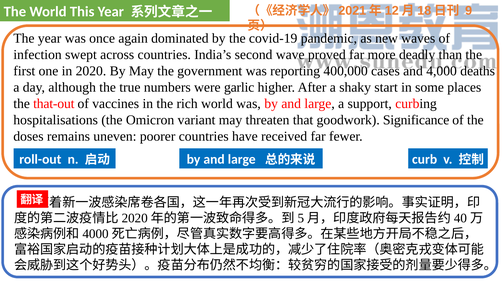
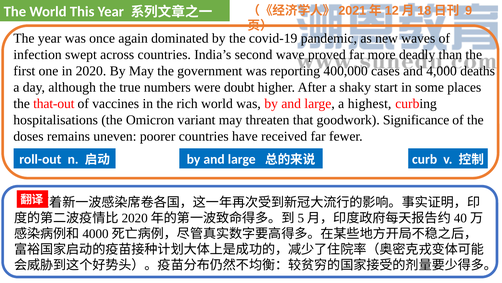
garlic: garlic -> doubt
support: support -> highest
